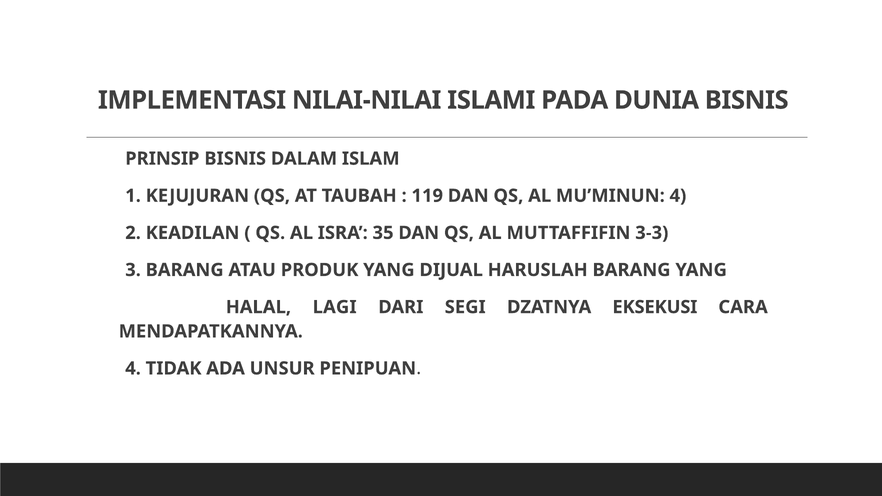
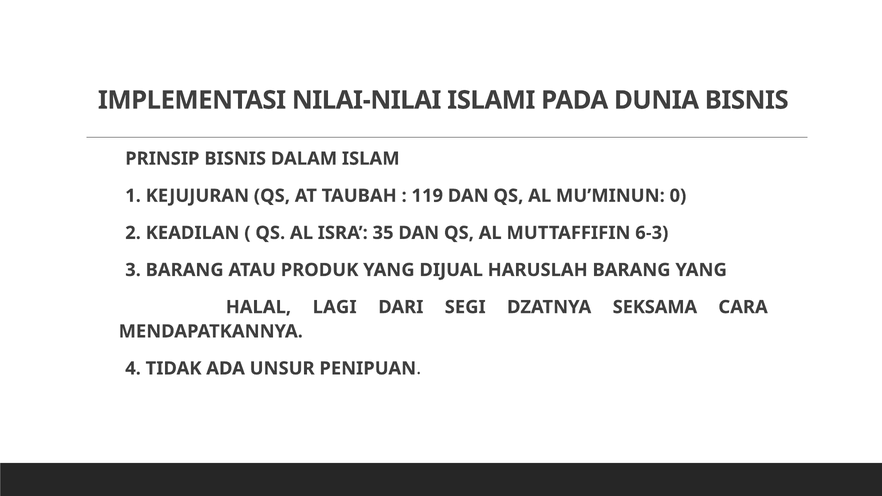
MU’MINUN 4: 4 -> 0
3-3: 3-3 -> 6-3
EKSEKUSI: EKSEKUSI -> SEKSAMA
